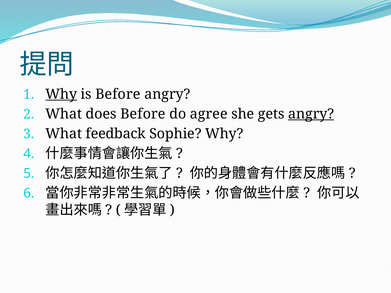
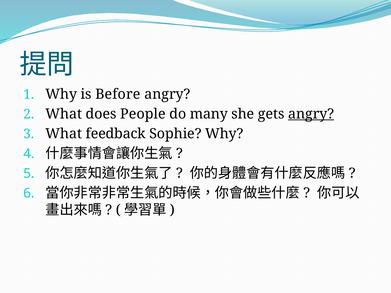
Why at (61, 94) underline: present -> none
does Before: Before -> People
agree: agree -> many
